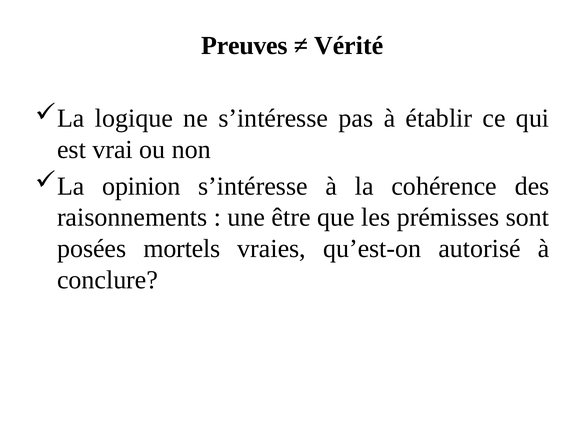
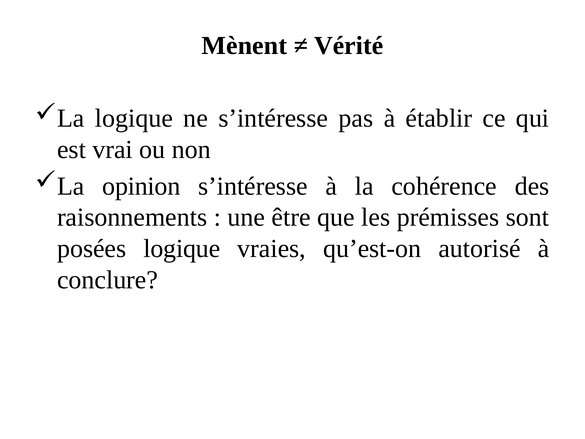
Preuves: Preuves -> Mènent
posées mortels: mortels -> logique
